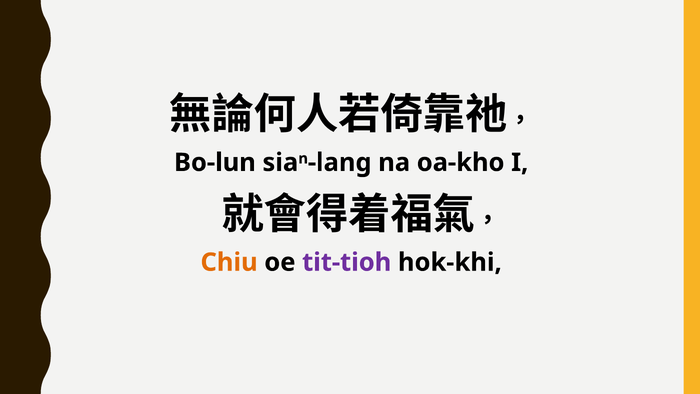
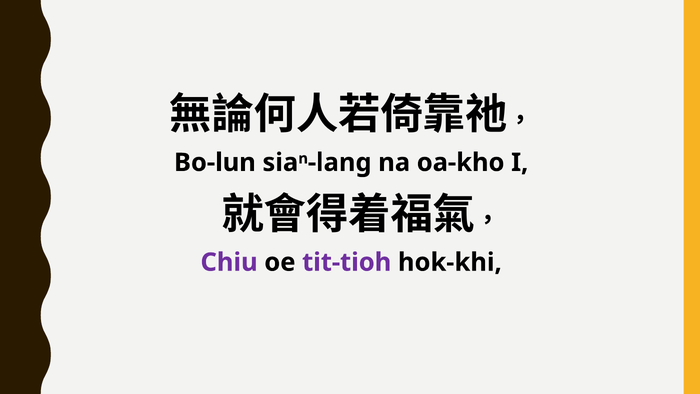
Chiu colour: orange -> purple
